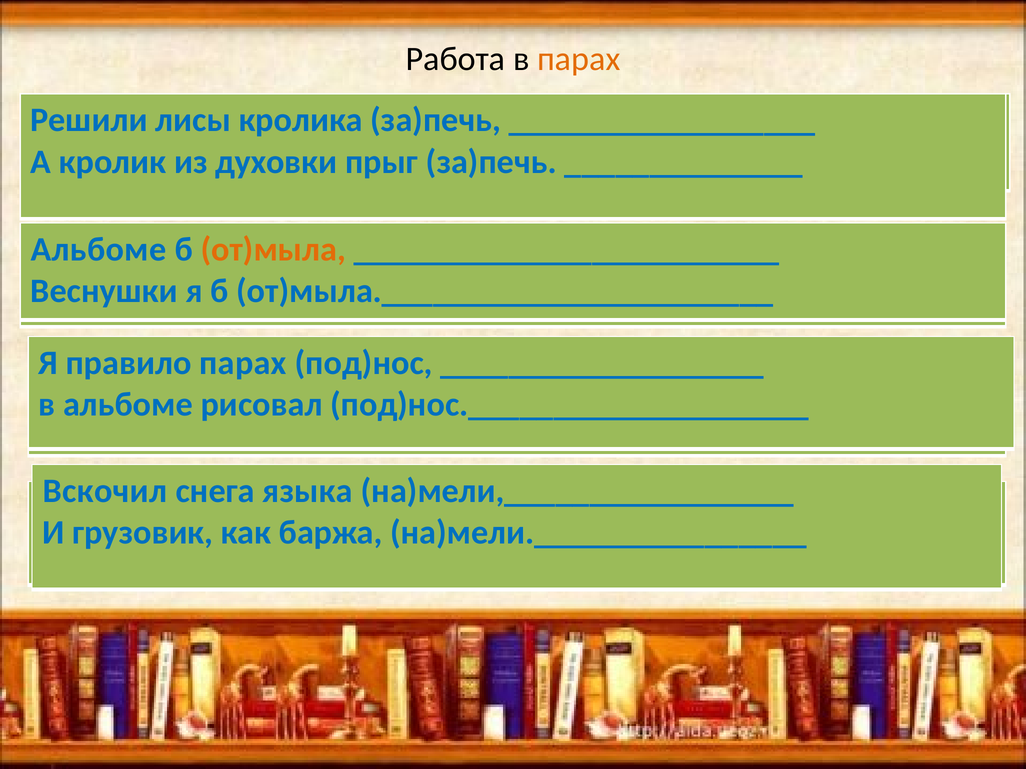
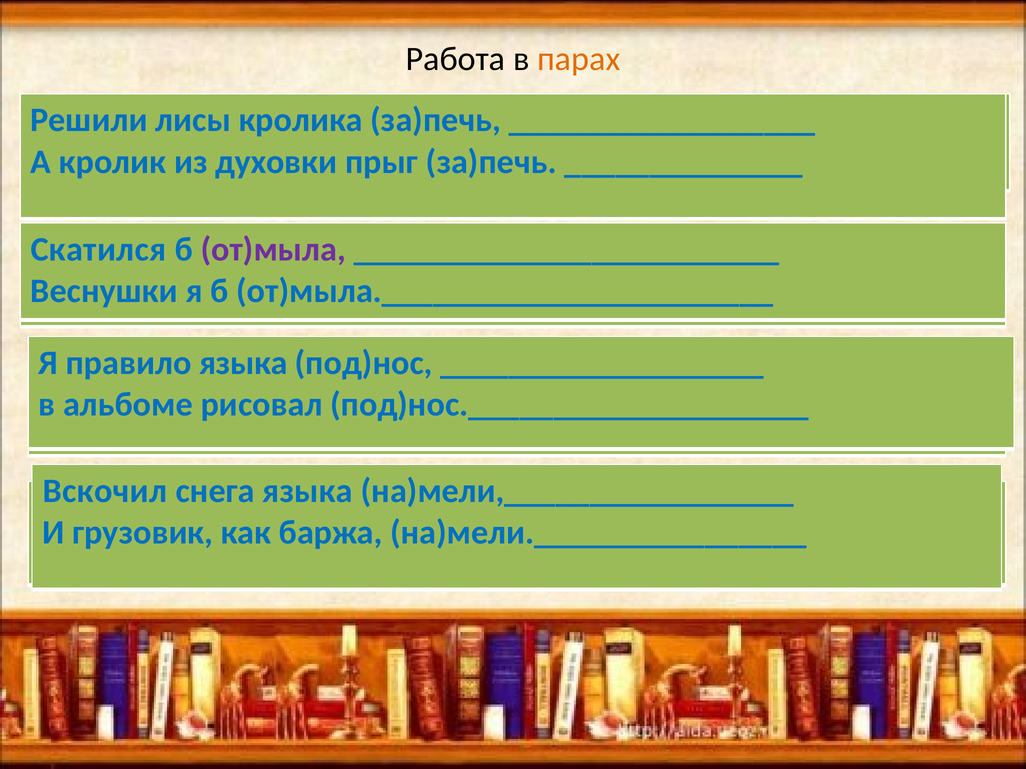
Альбоме at (98, 249): Альбоме -> Скатился
от)мыла colour: orange -> purple
правило парах: парах -> языка
